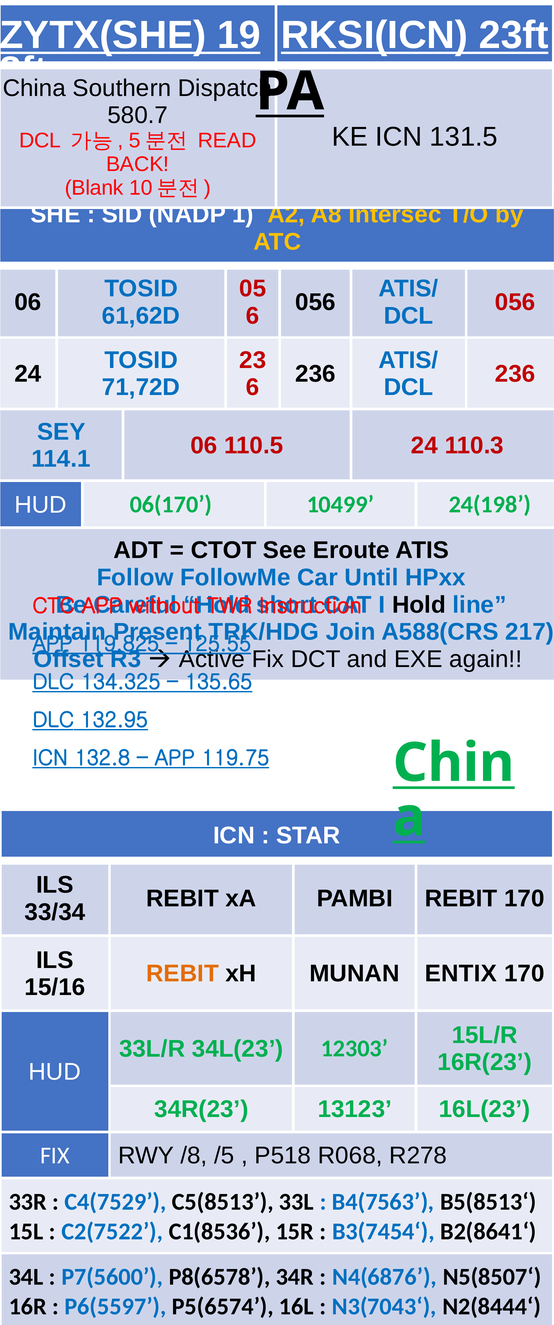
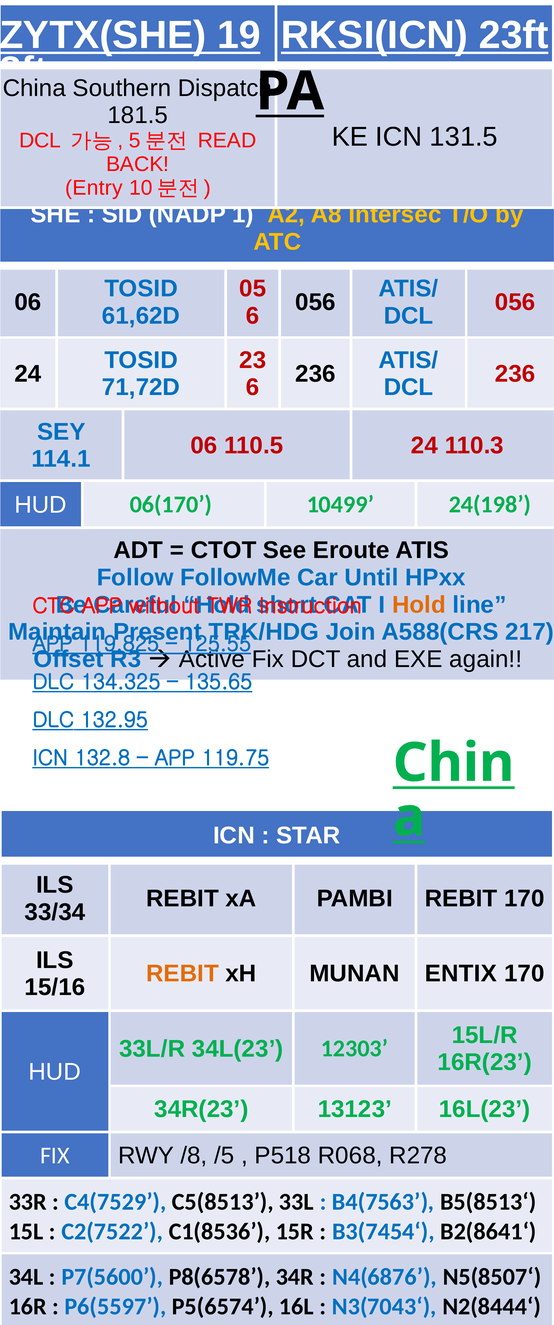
580.7: 580.7 -> 181.5
Blank: Blank -> Entry
Hold at (419, 605) colour: black -> orange
